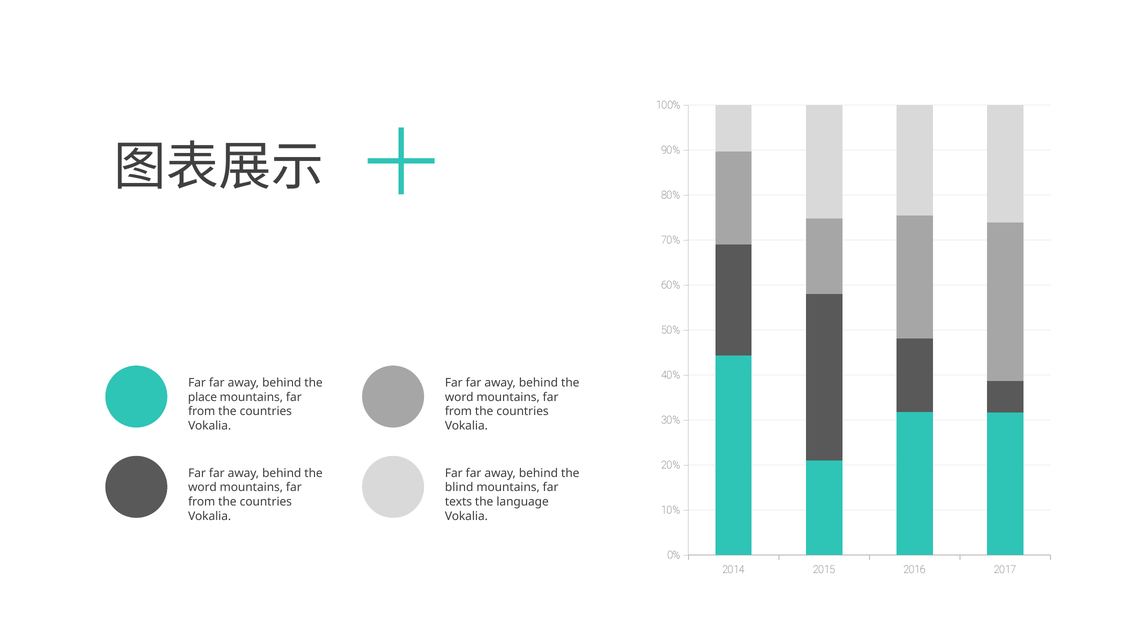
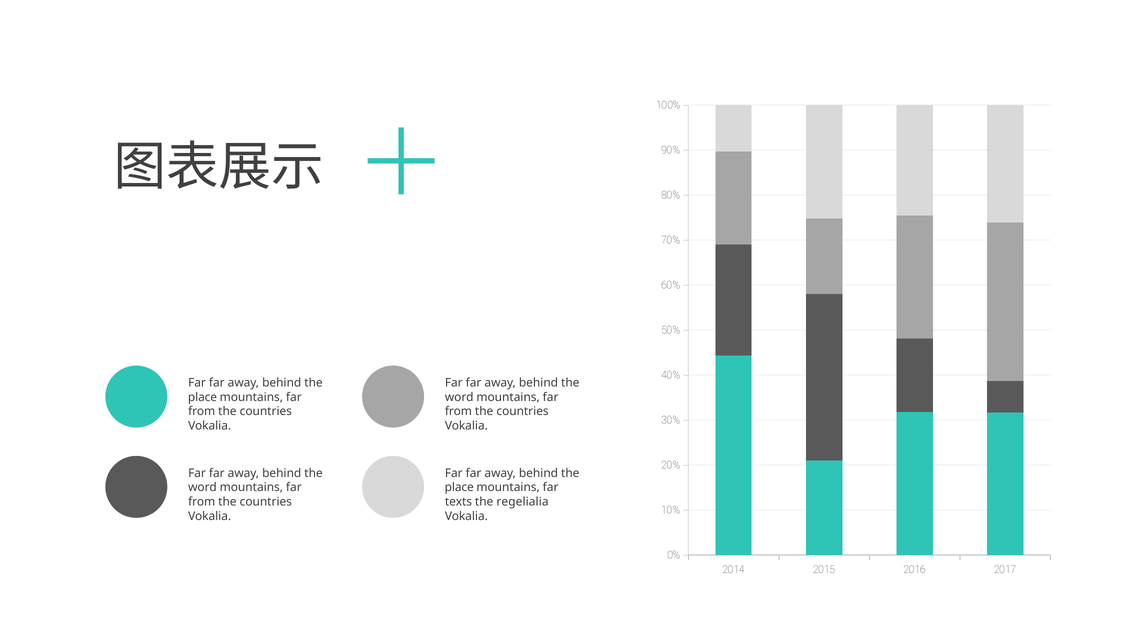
blind at (459, 487): blind -> place
language: language -> regelialia
